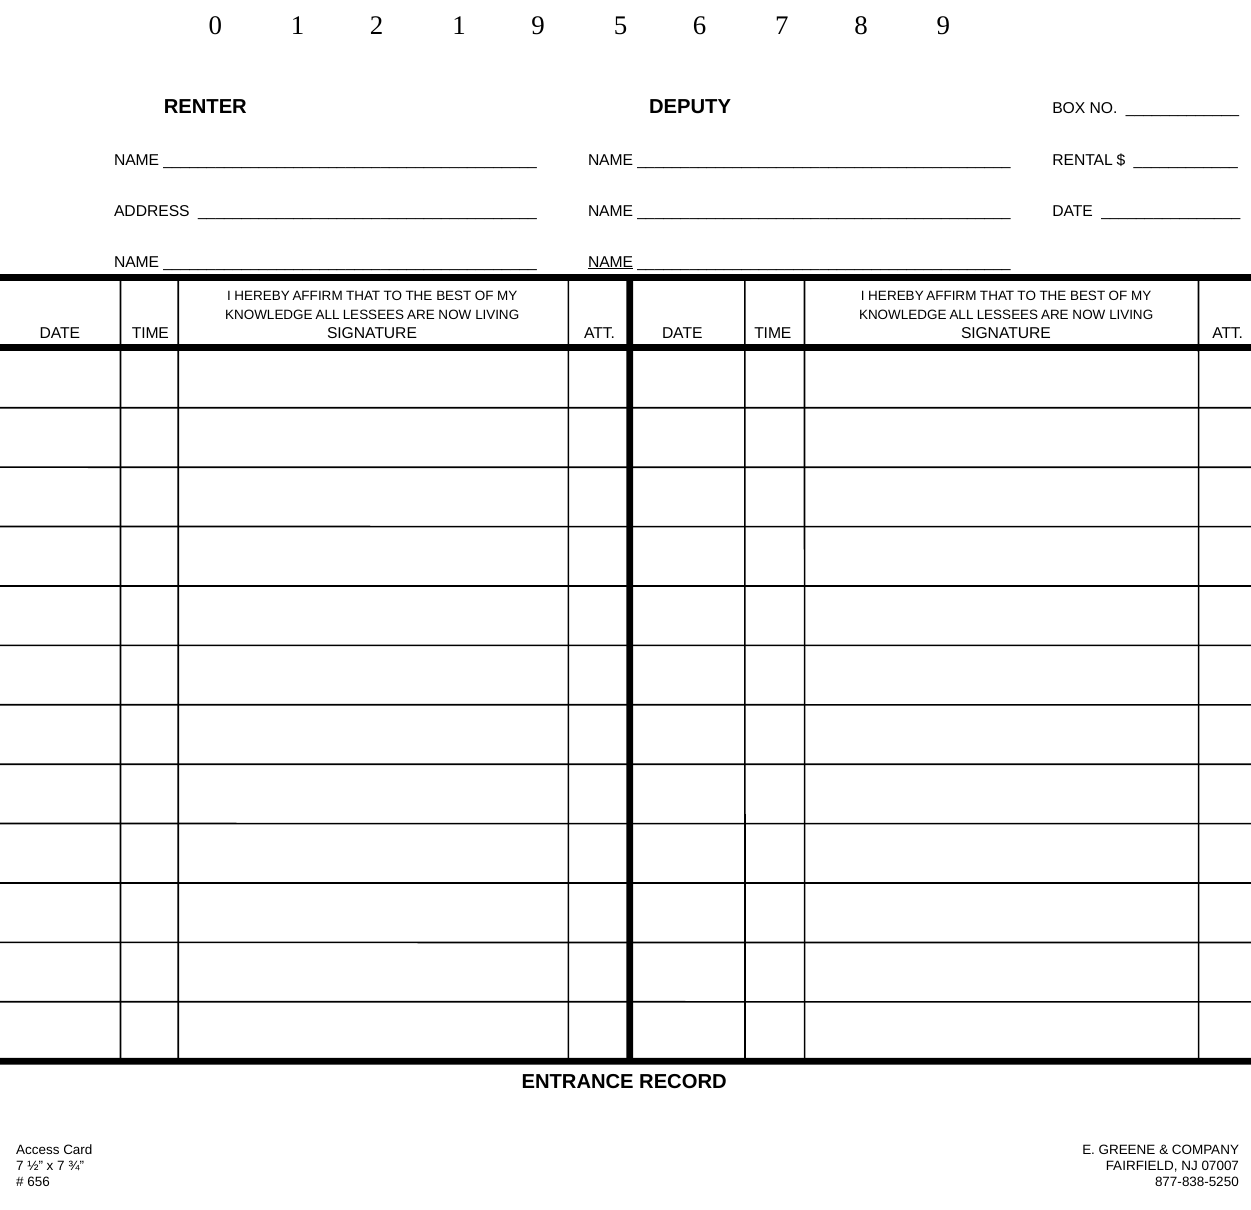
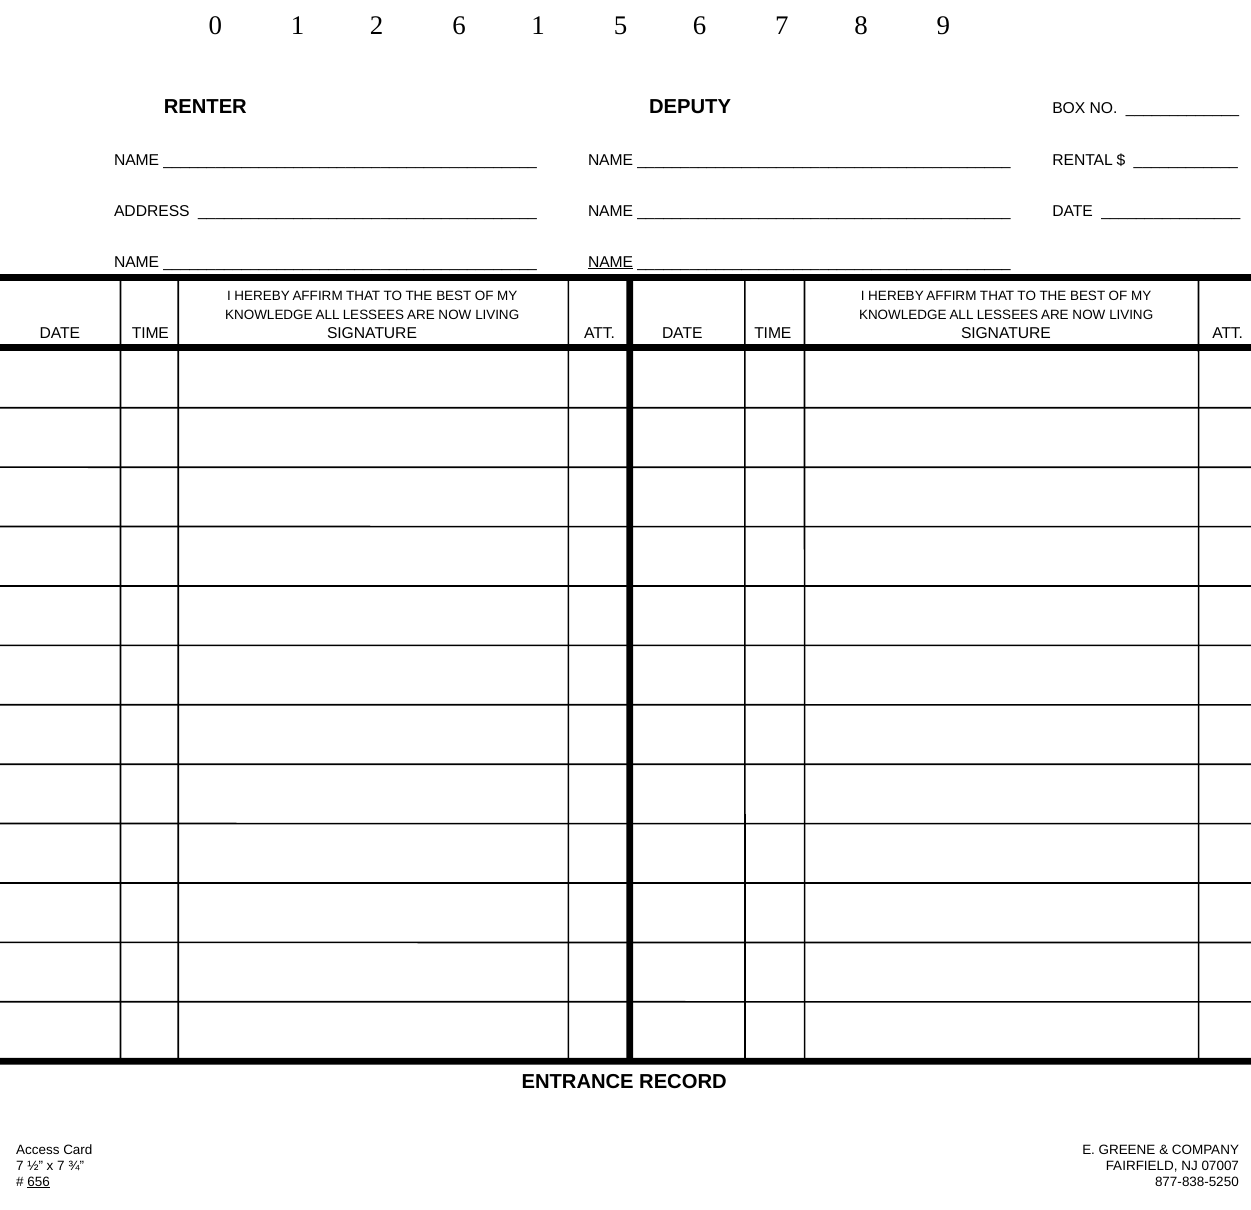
1 at (459, 26): 1 -> 6
2 9: 9 -> 1
656 underline: none -> present
